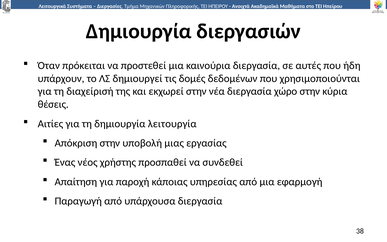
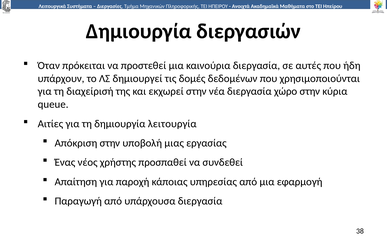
θέσεις: θέσεις -> queue
